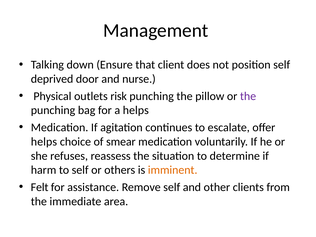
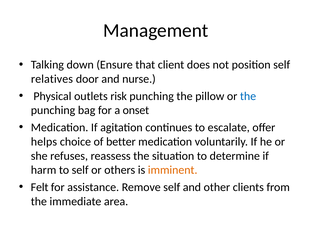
deprived: deprived -> relatives
the at (248, 96) colour: purple -> blue
a helps: helps -> onset
smear: smear -> better
